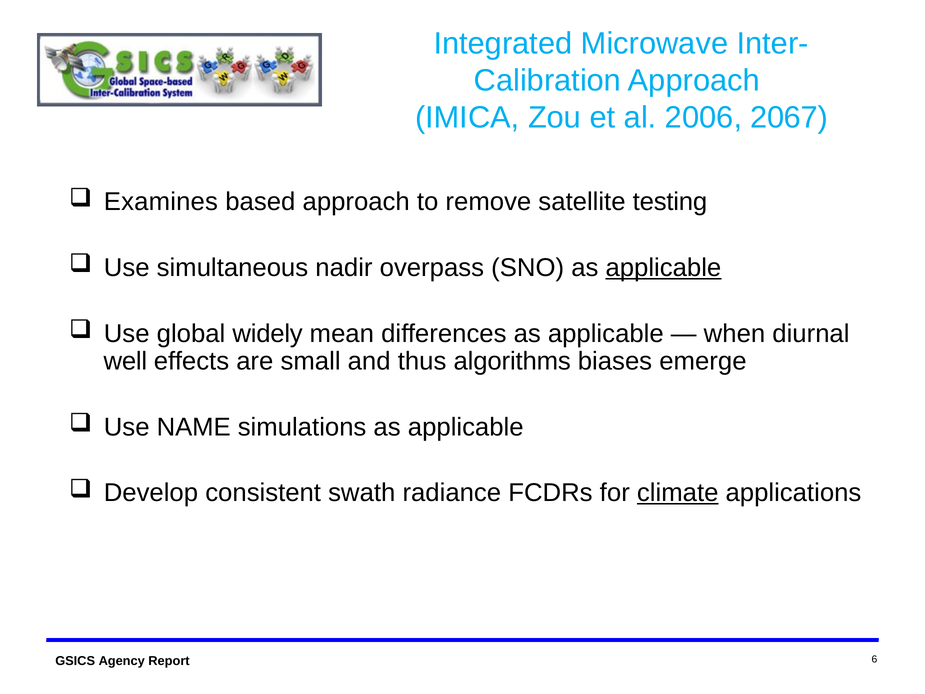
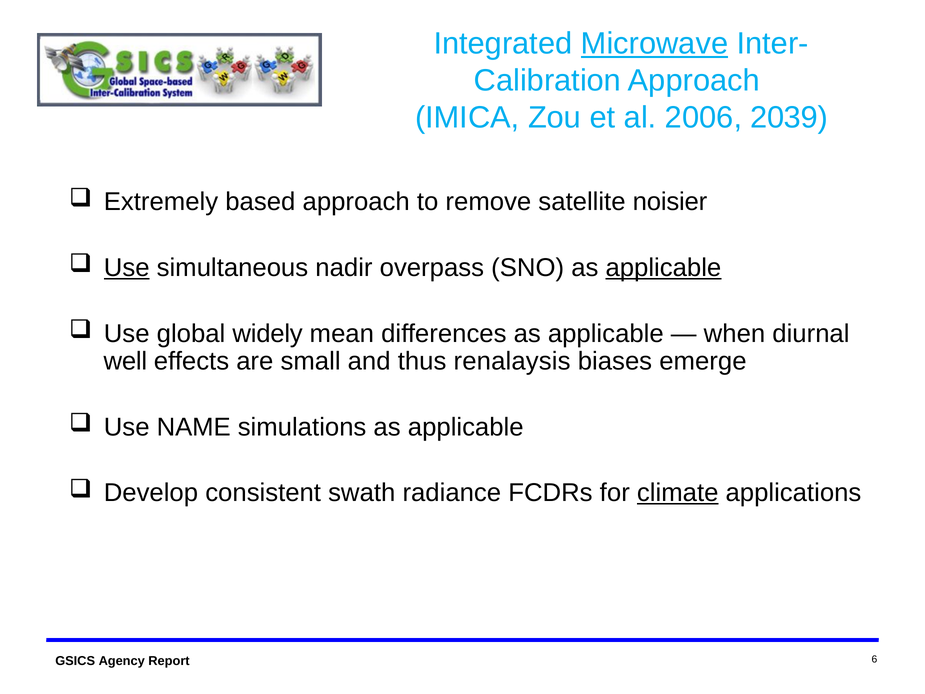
Microwave underline: none -> present
2067: 2067 -> 2039
Examines: Examines -> Extremely
testing: testing -> noisier
Use at (127, 268) underline: none -> present
algorithms: algorithms -> renalaysis
